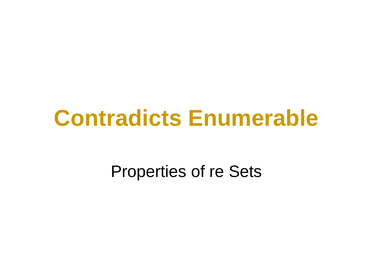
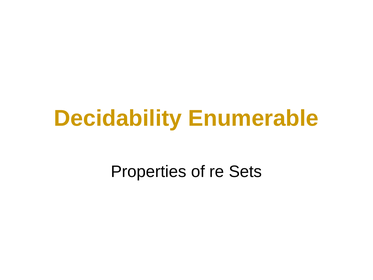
Contradicts: Contradicts -> Decidability
